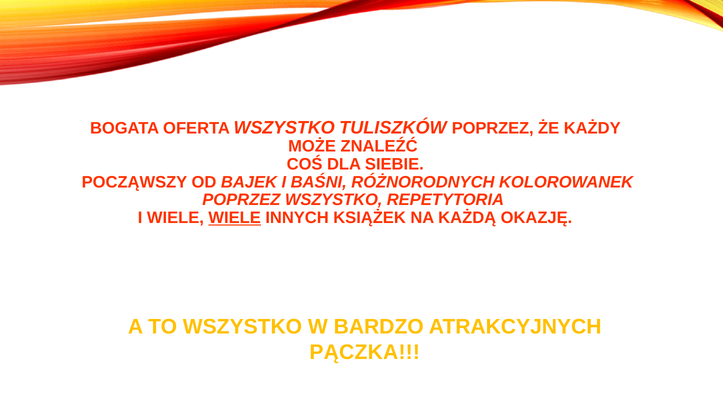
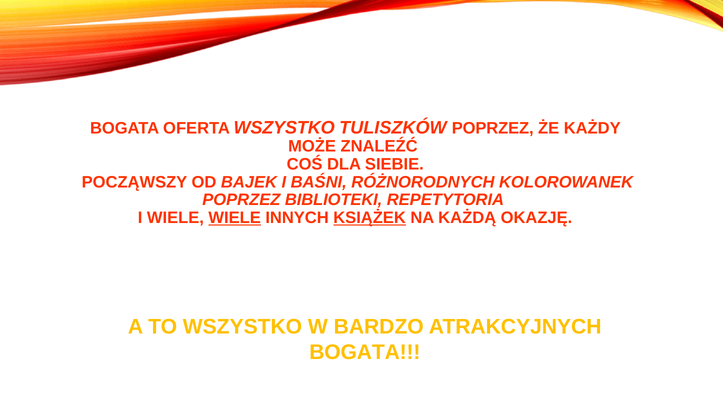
POPRZEZ WSZYSTKO: WSZYSTKO -> BIBLIOTEKI
KSIĄŻEK underline: none -> present
PĄCZKA at (365, 352): PĄCZKA -> BOGATA
